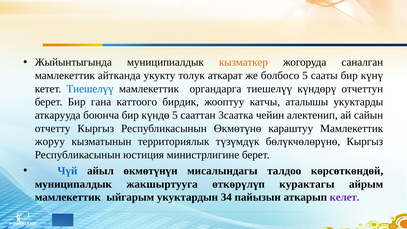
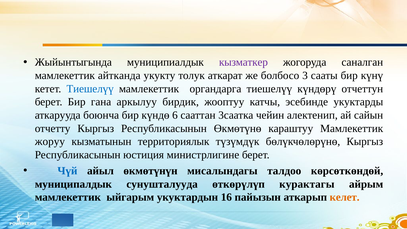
кызматкер colour: orange -> purple
болбосо 5: 5 -> 3
каттоого: каттоого -> аркылуу
аталышы: аталышы -> эсебинде
күндө 5: 5 -> 6
жакшыртууга: жакшыртууга -> сунушталууда
34: 34 -> 16
келет colour: purple -> orange
